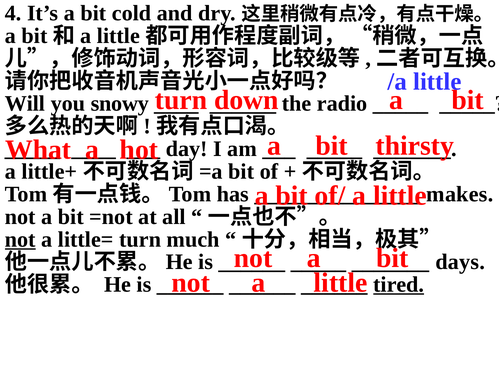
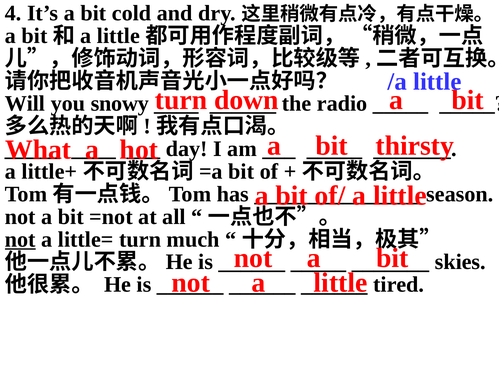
makes: makes -> season
days: days -> skies
tired underline: present -> none
